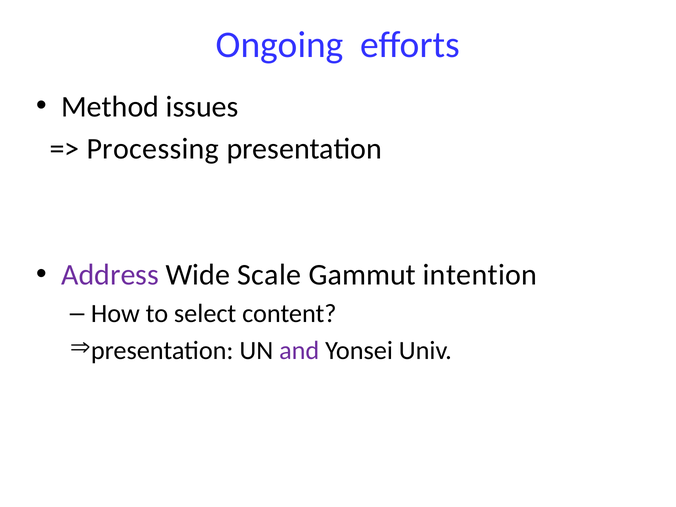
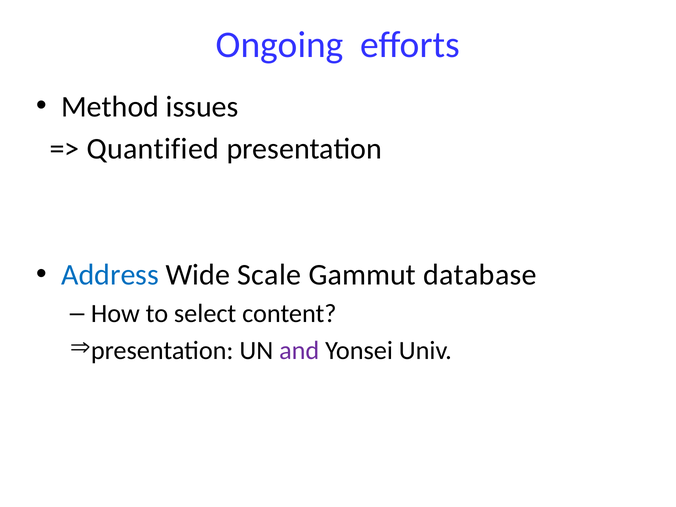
Processing: Processing -> Quantified
Address colour: purple -> blue
intention: intention -> database
